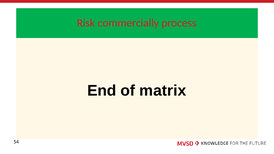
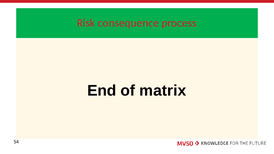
commercially: commercially -> consequence
